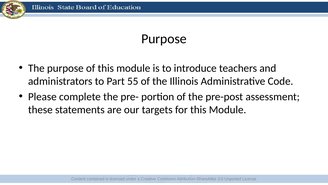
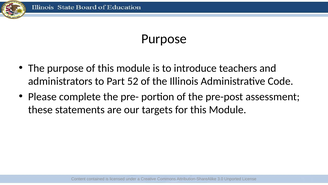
55: 55 -> 52
